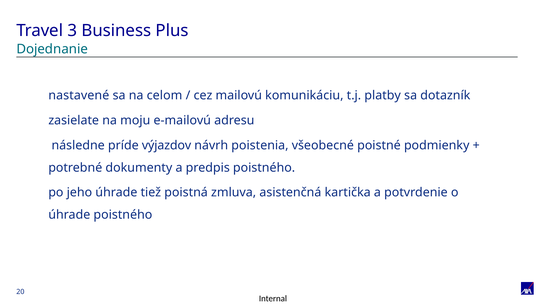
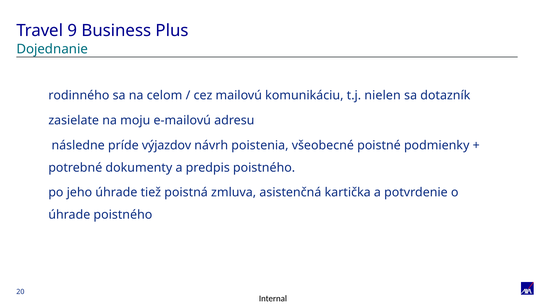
3: 3 -> 9
nastavené: nastavené -> rodinného
platby: platby -> nielen
